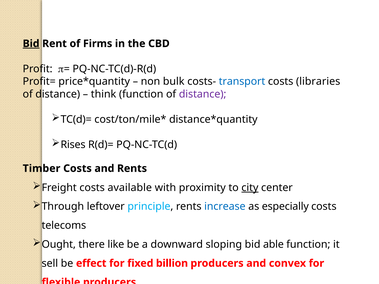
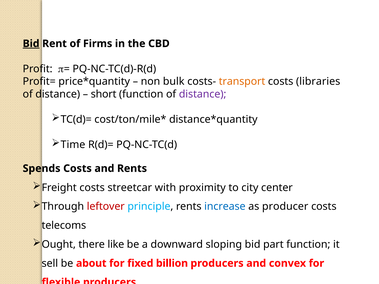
transport colour: blue -> orange
think: think -> short
Rises: Rises -> Time
Timber: Timber -> Spends
available: available -> streetcar
city underline: present -> none
leftover colour: black -> red
especially: especially -> producer
able: able -> part
effect: effect -> about
